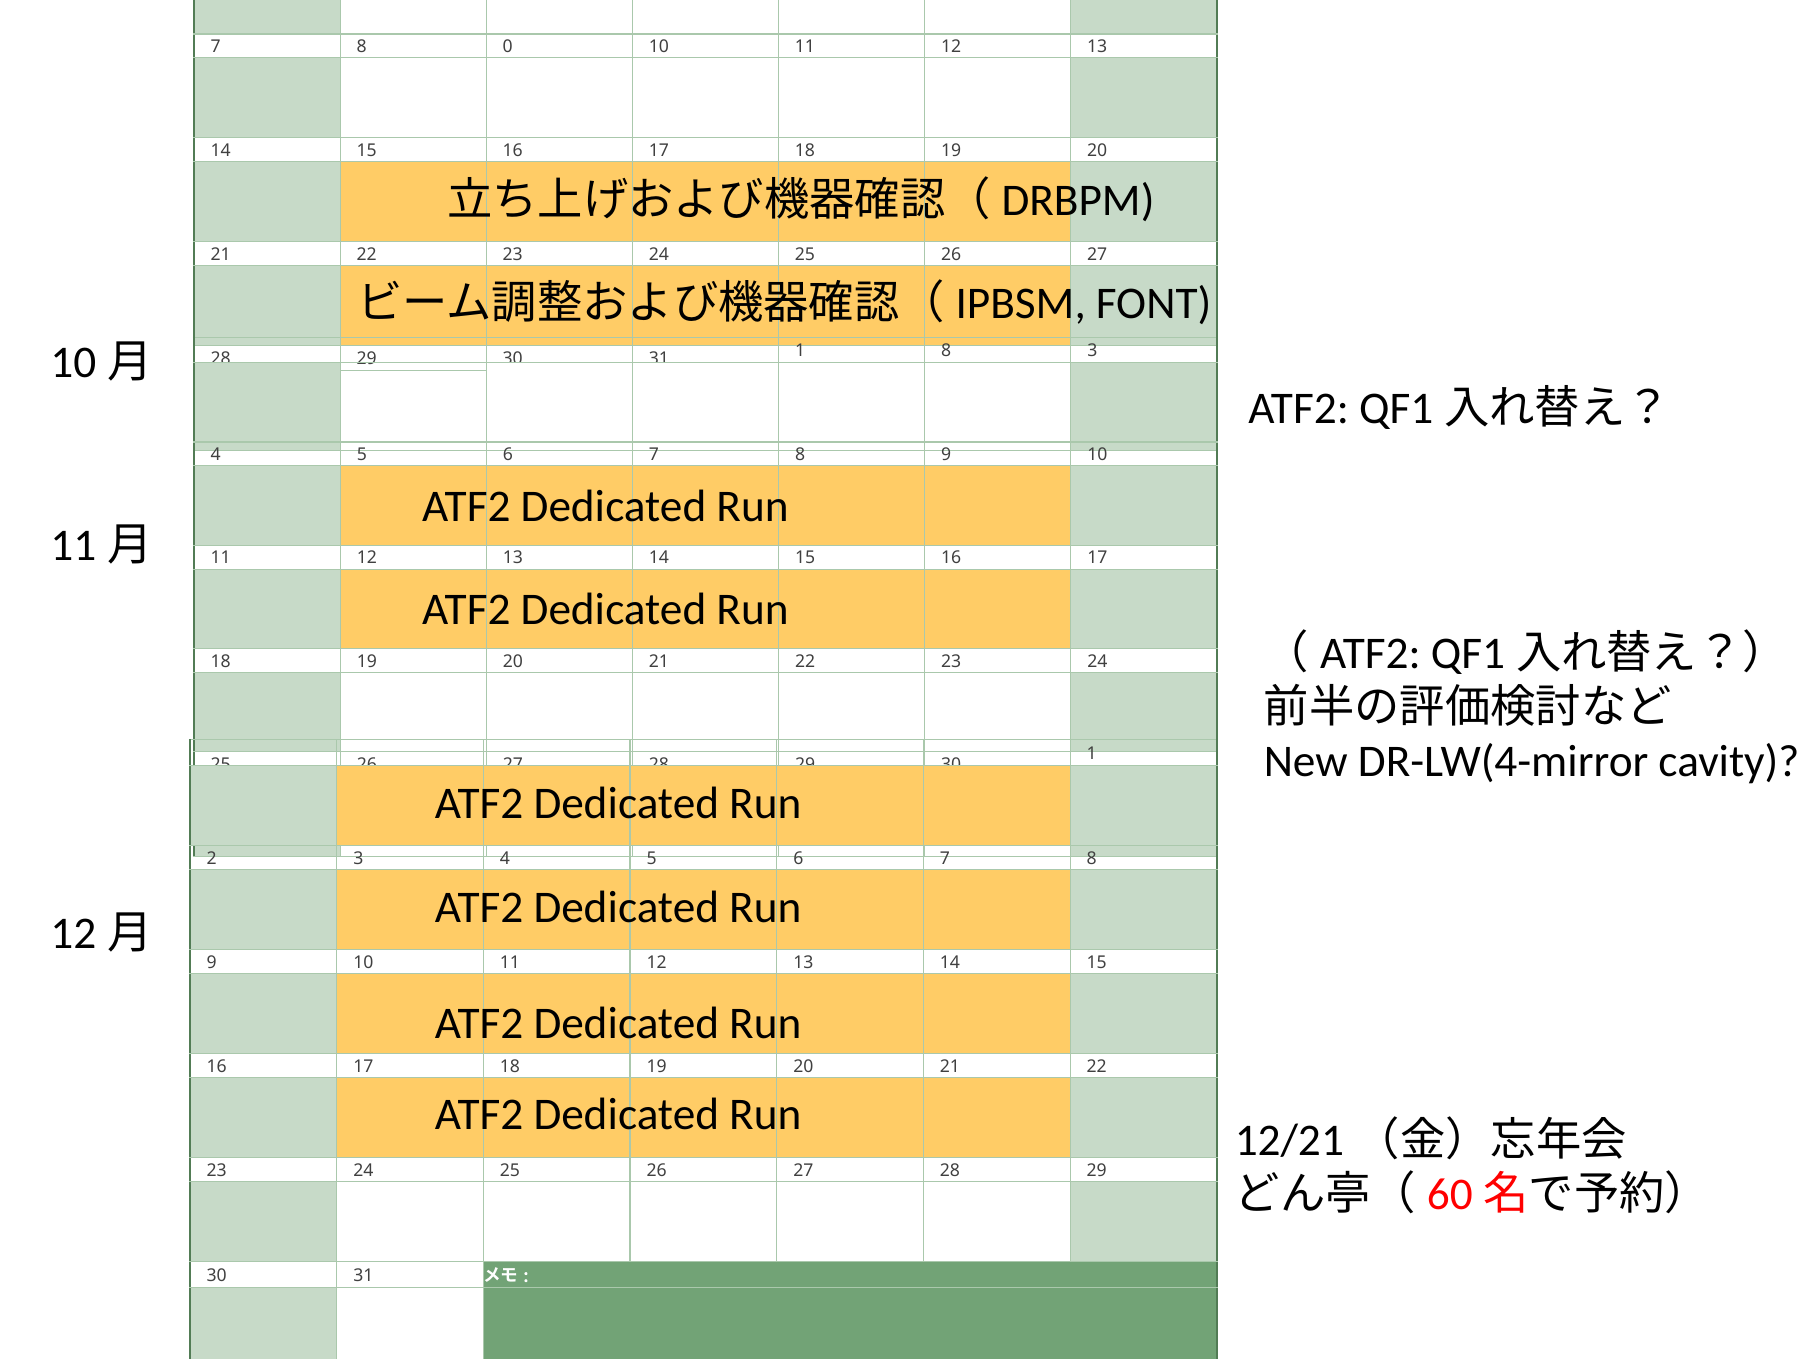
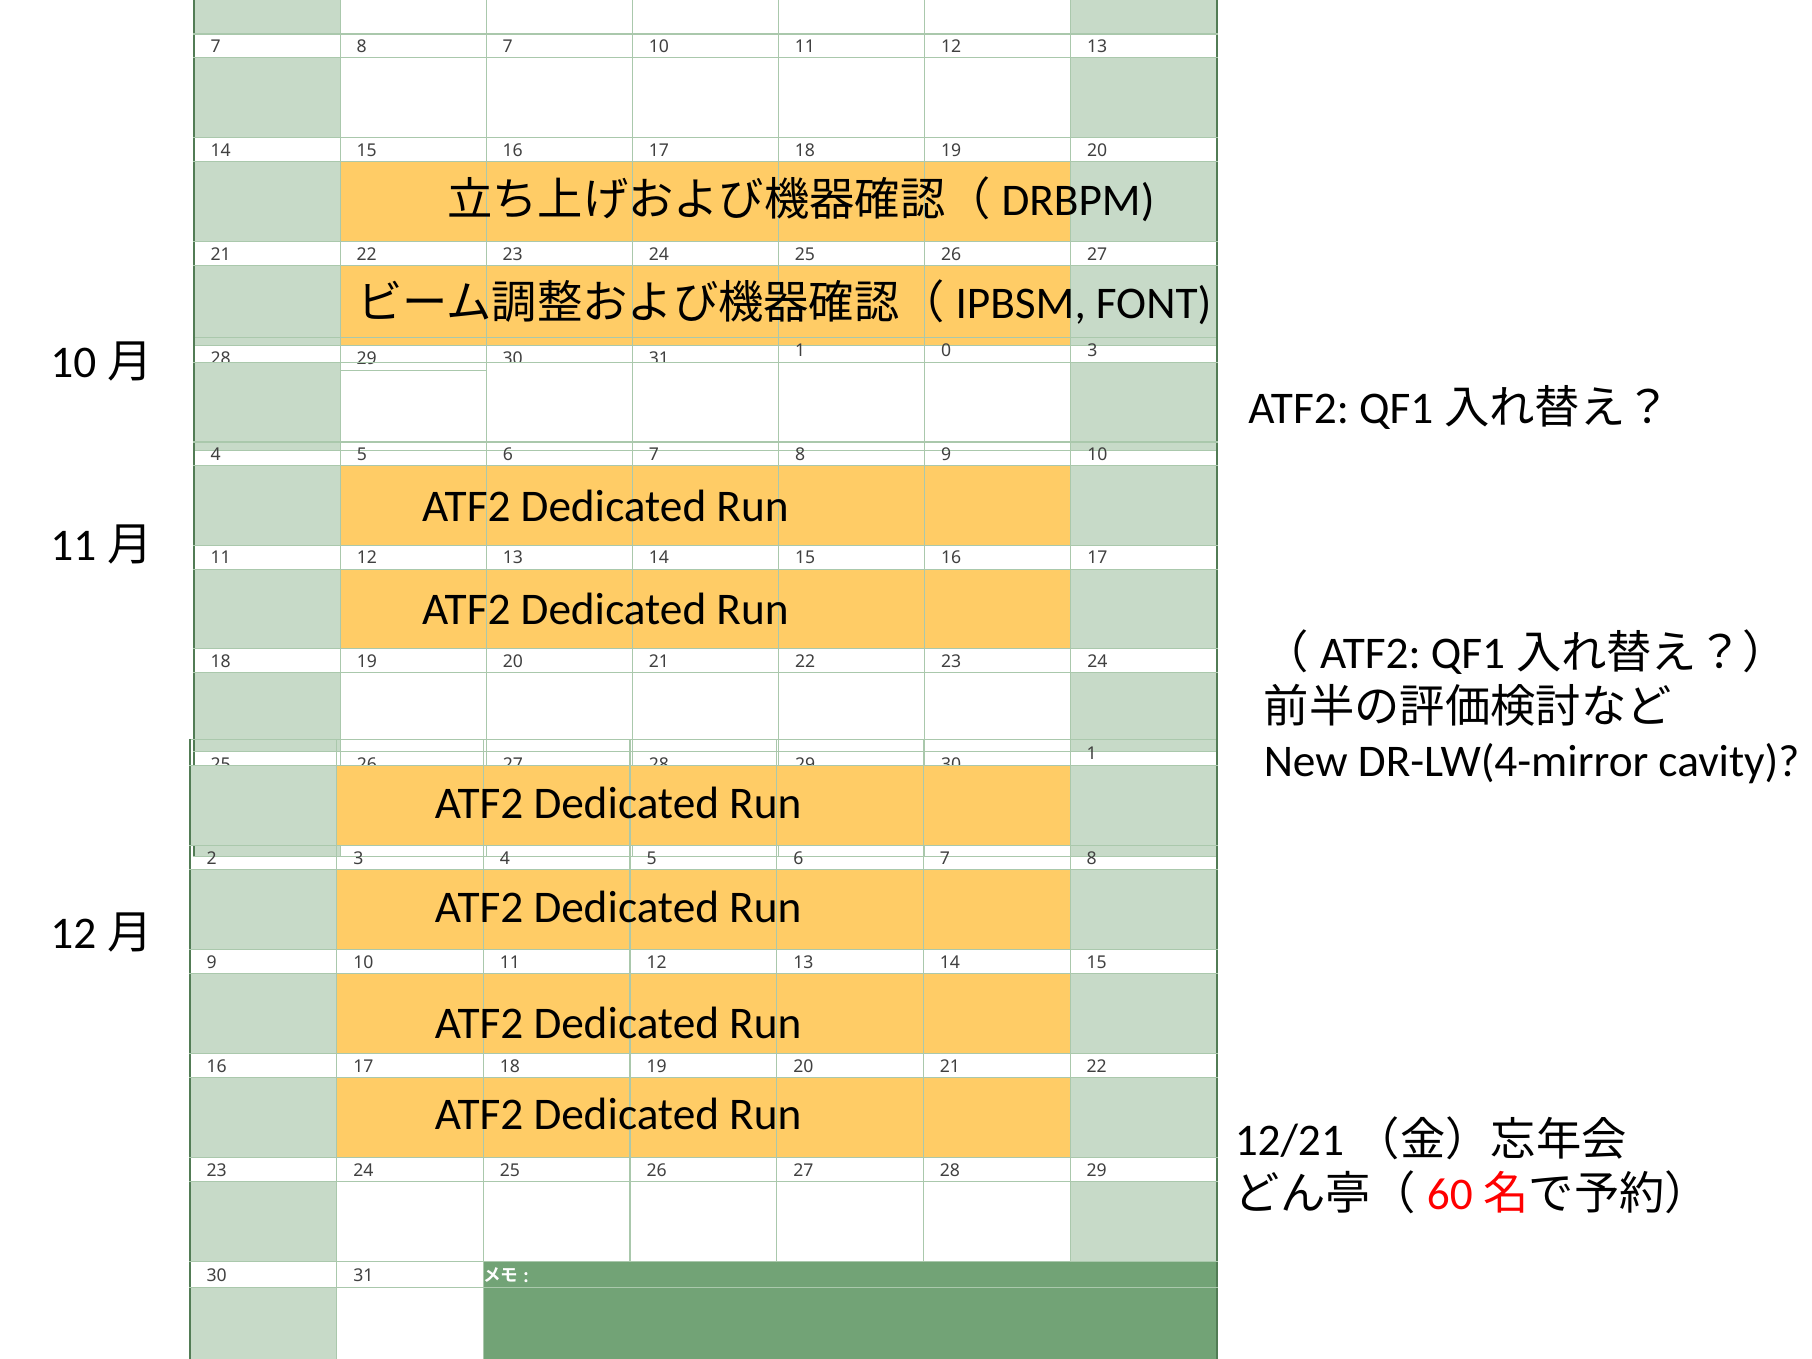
8 0: 0 -> 7
1 8: 8 -> 0
